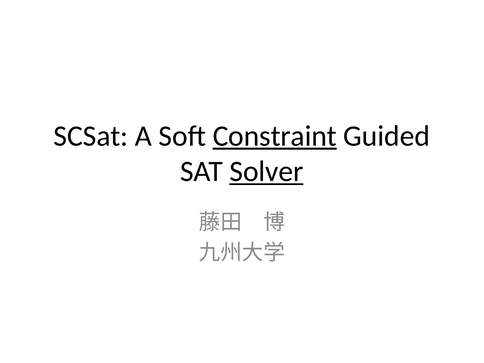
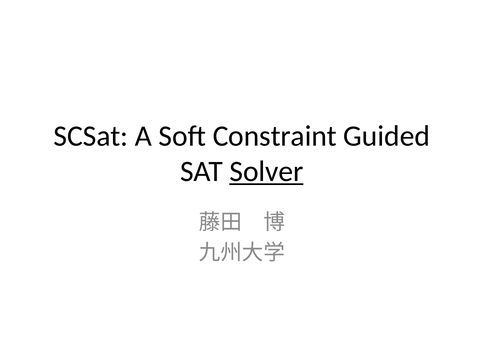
Constraint underline: present -> none
